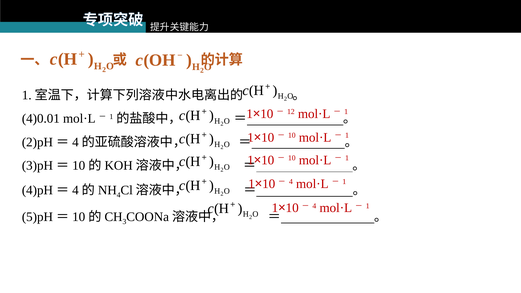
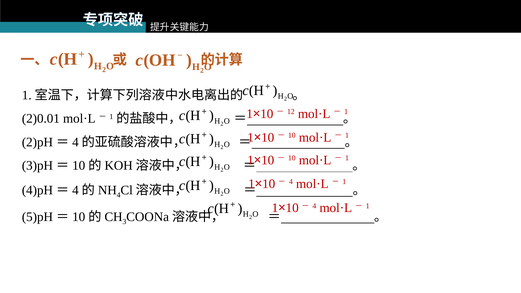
4)0.01: 4)0.01 -> 2)0.01
